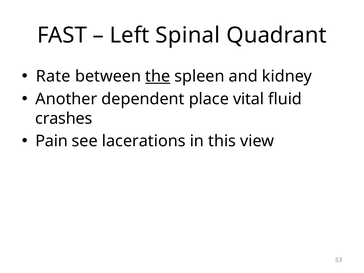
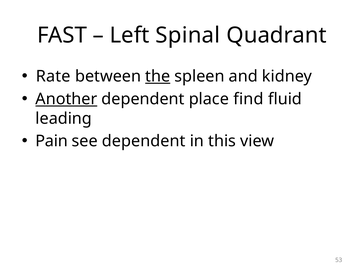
Another underline: none -> present
vital: vital -> find
crashes: crashes -> leading
see lacerations: lacerations -> dependent
